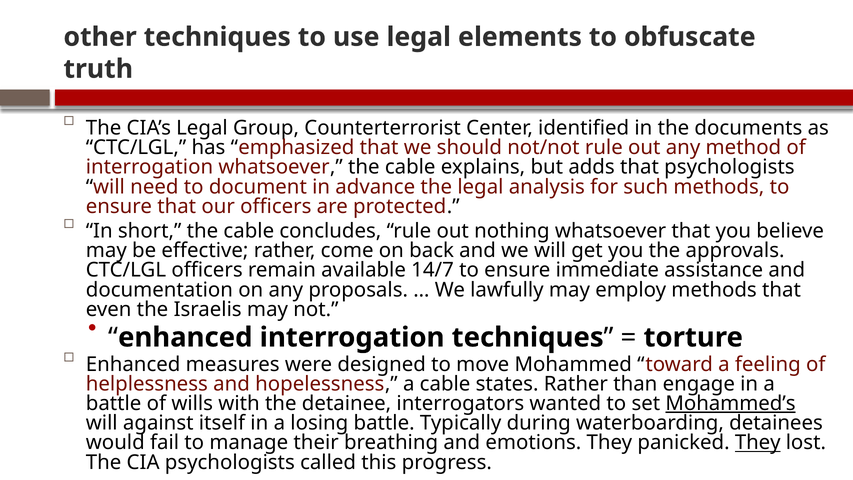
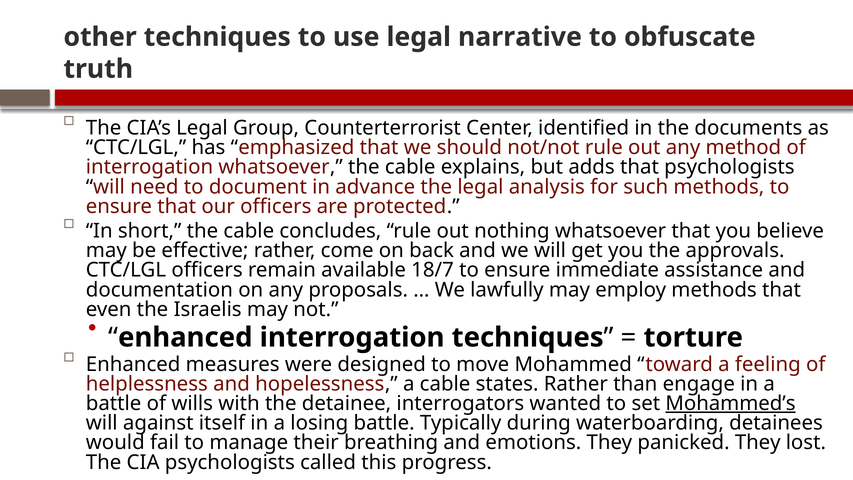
elements: elements -> narrative
14/7: 14/7 -> 18/7
They at (758, 443) underline: present -> none
